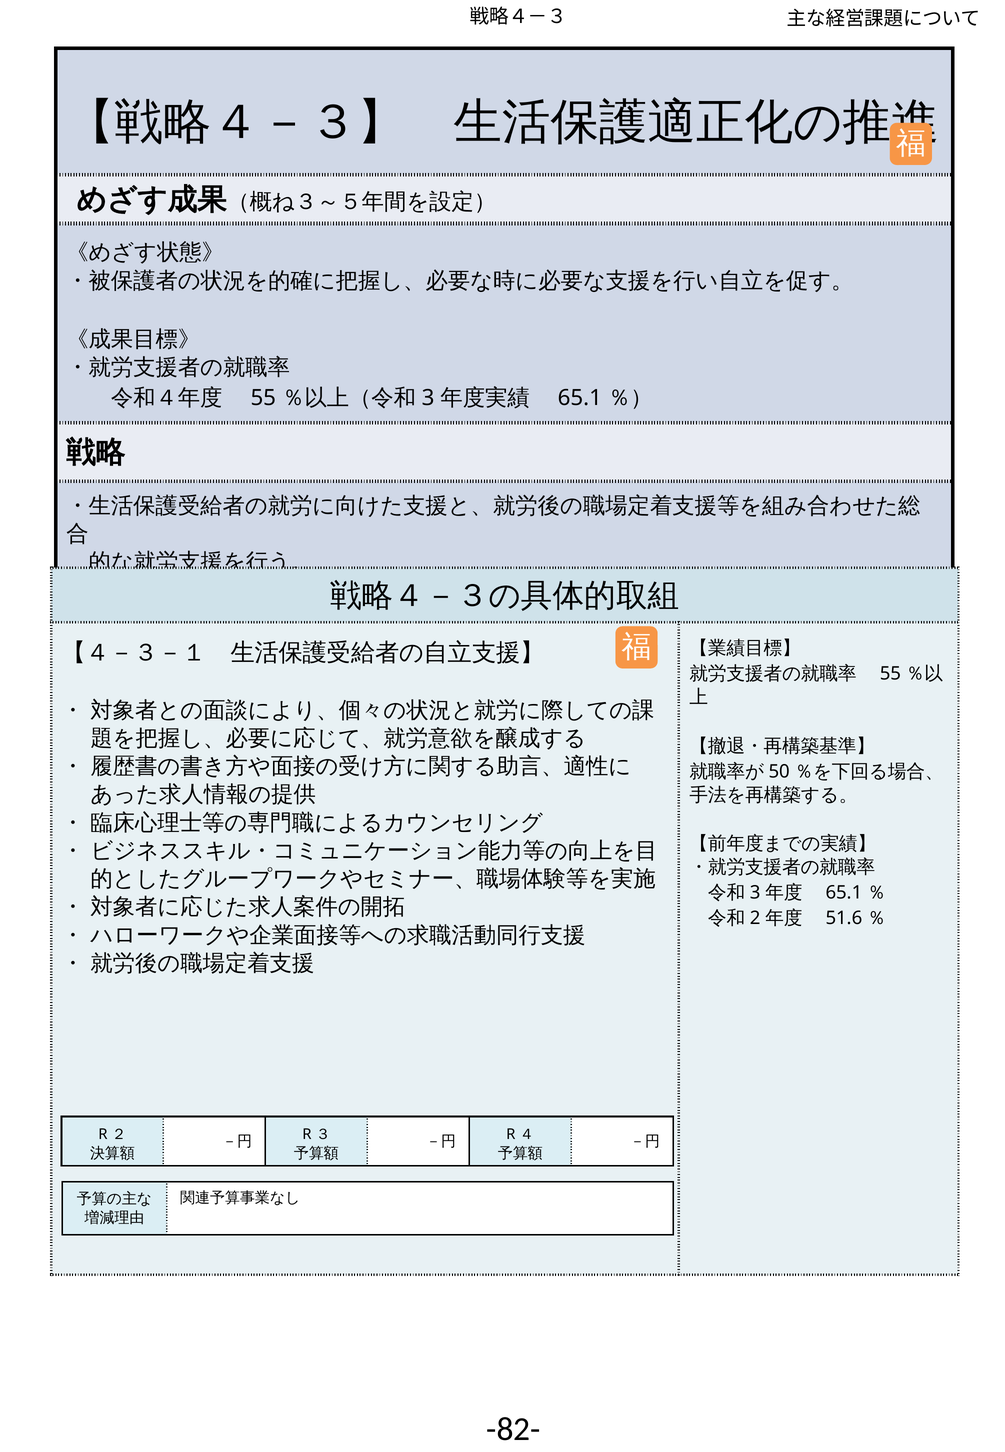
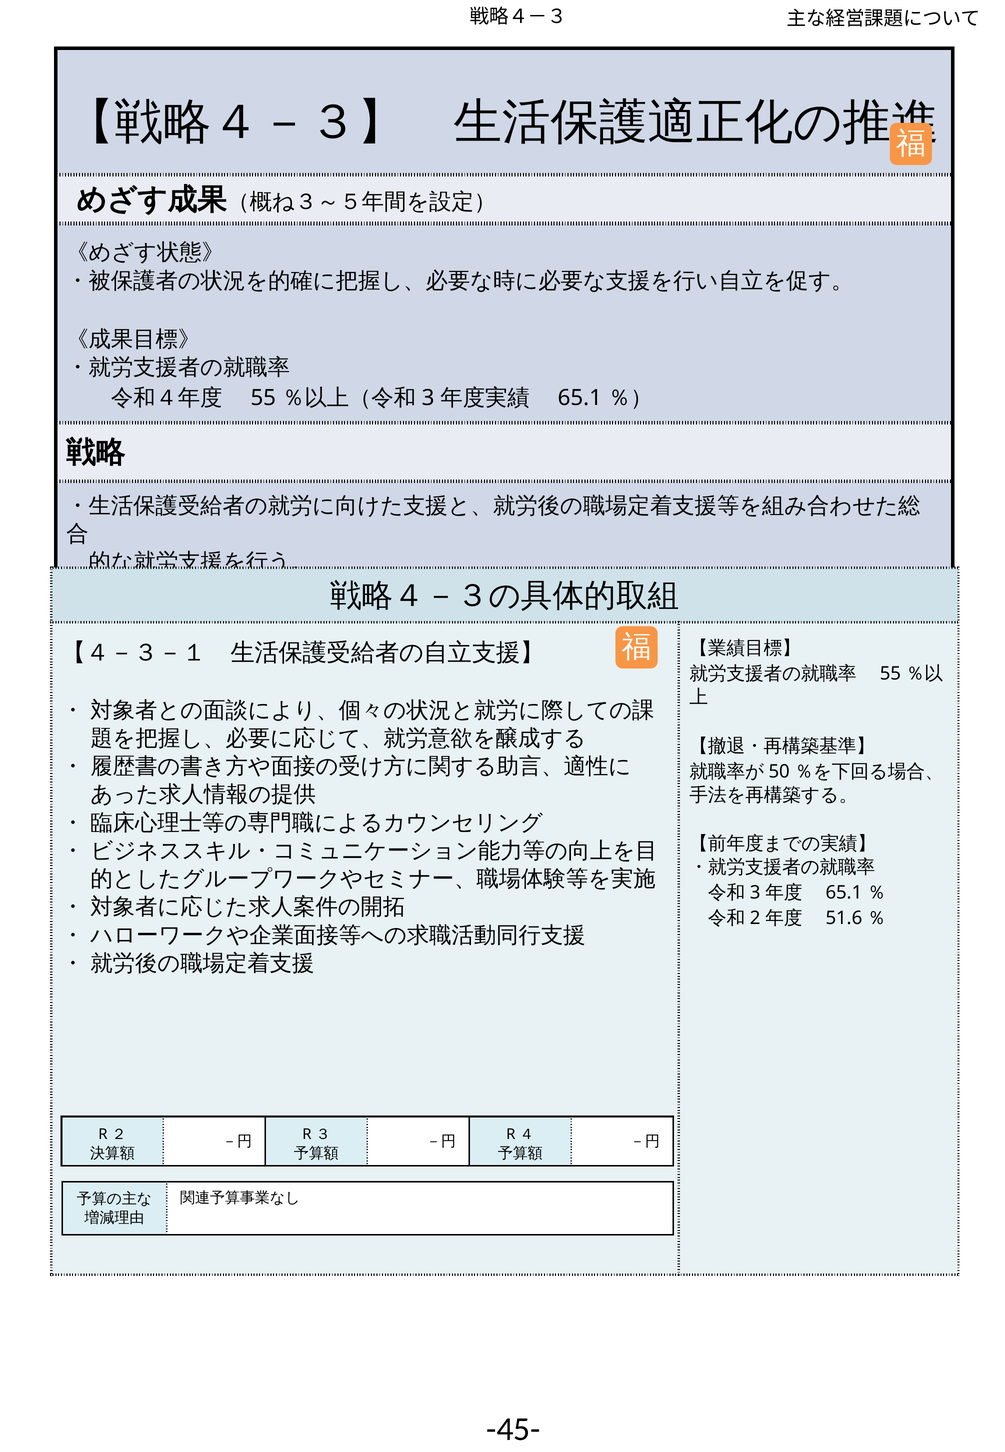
-82-: -82- -> -45-
